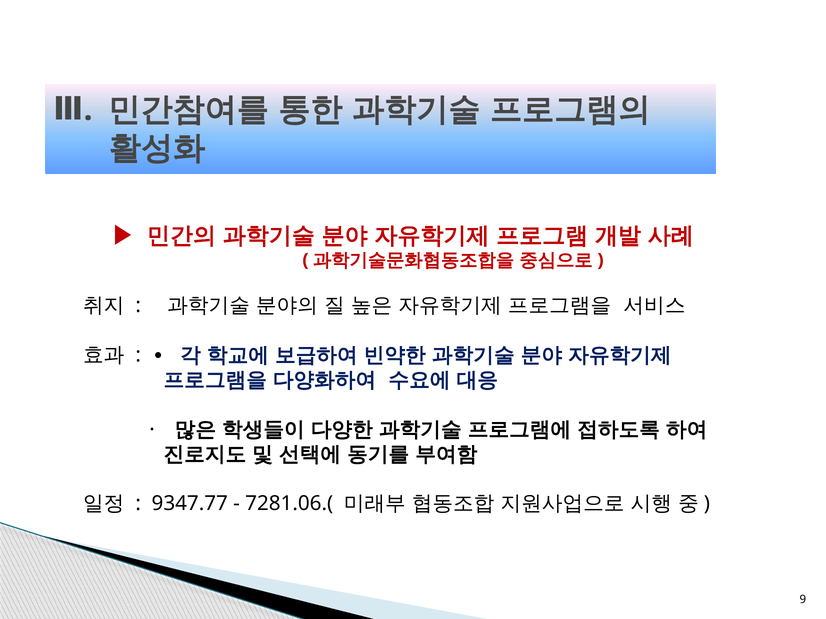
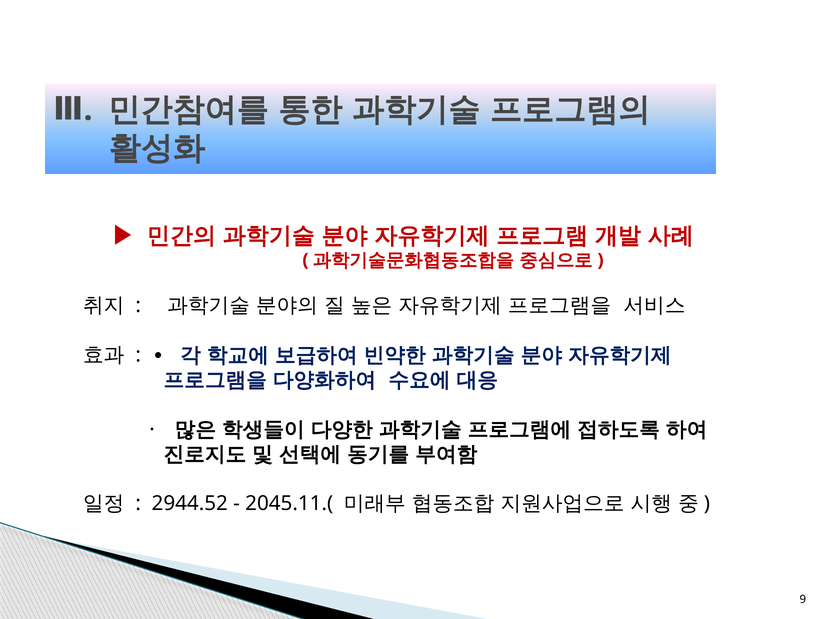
9347.77: 9347.77 -> 2944.52
7281.06.(: 7281.06.( -> 2045.11.(
